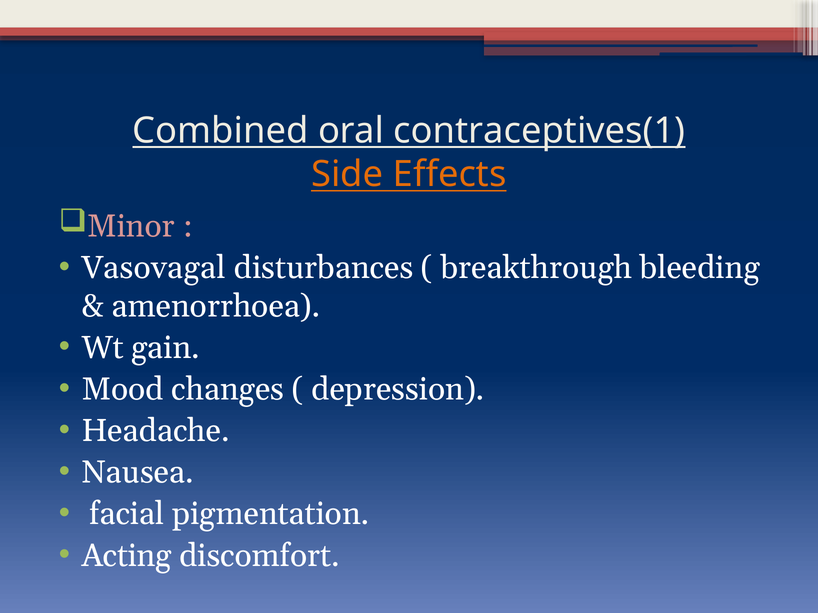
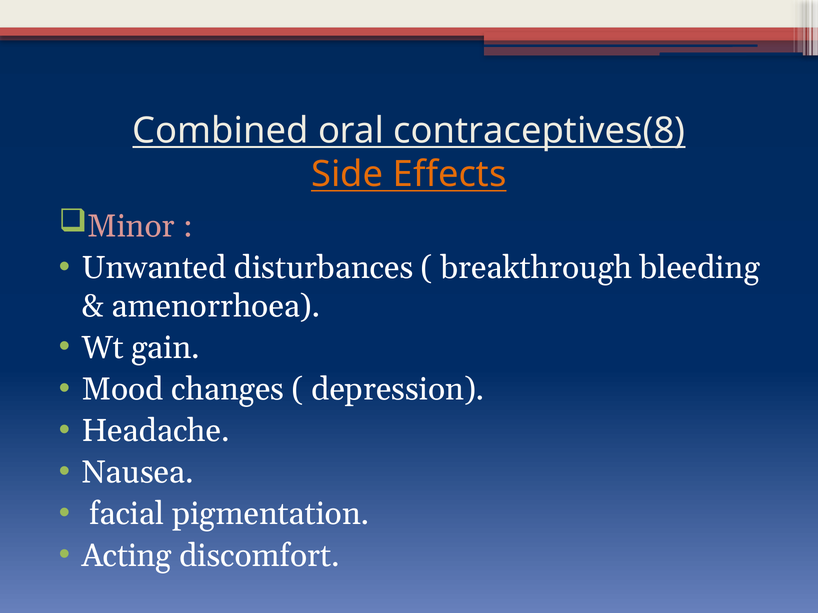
contraceptives(1: contraceptives(1 -> contraceptives(8
Vasovagal: Vasovagal -> Unwanted
